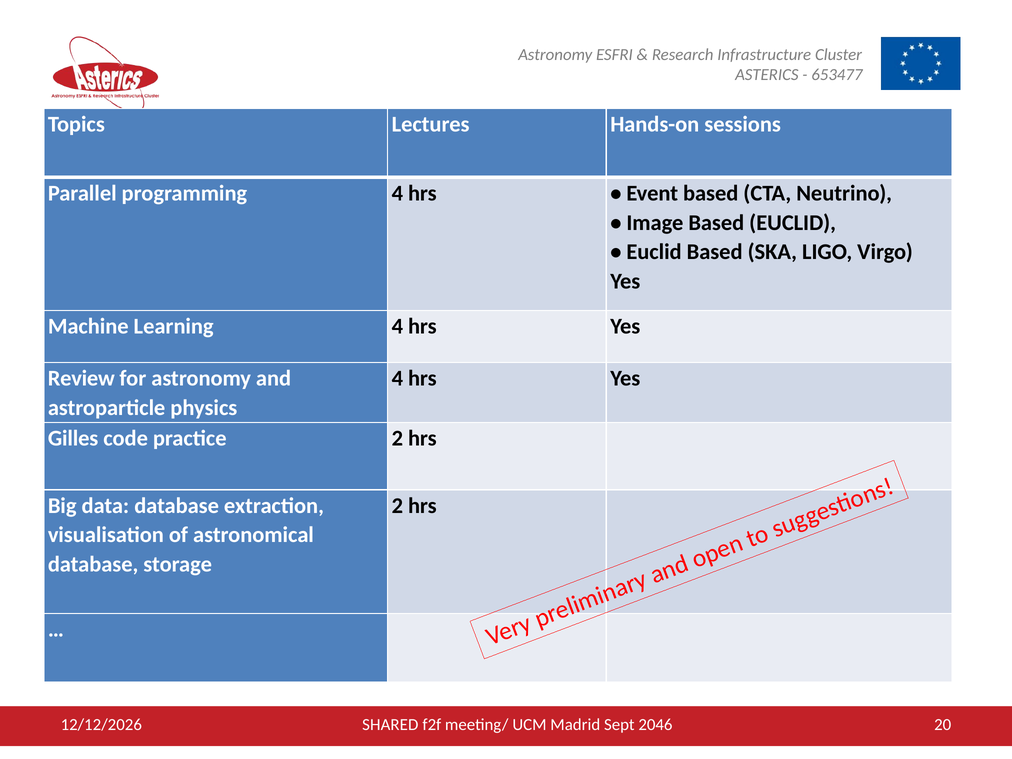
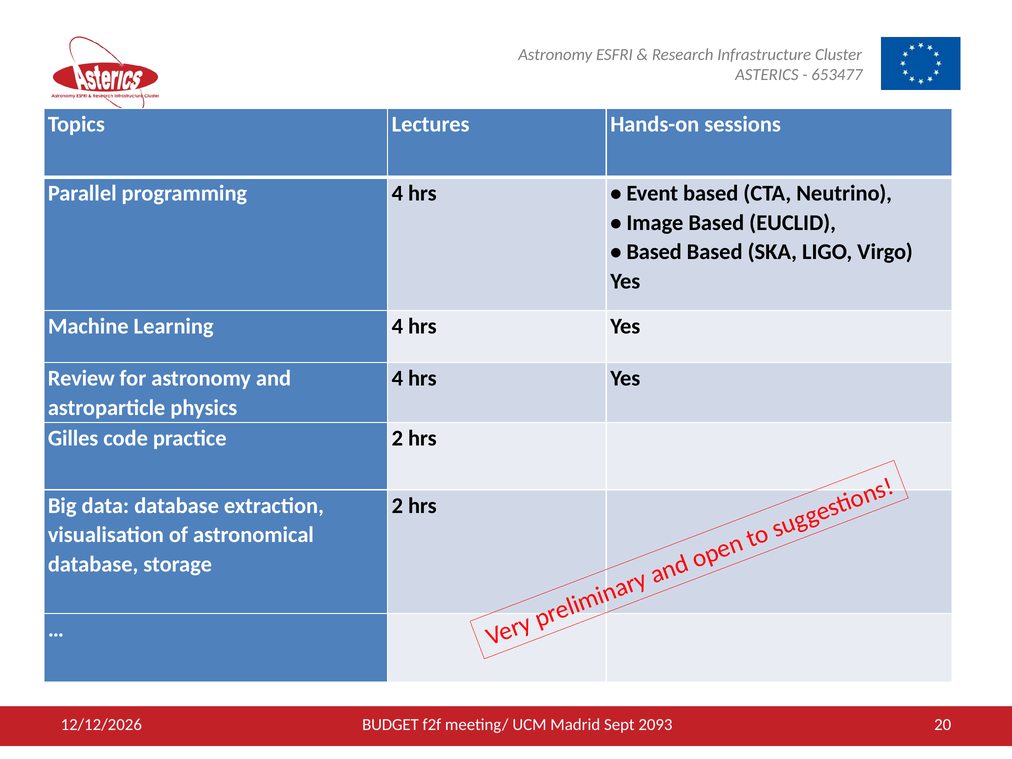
Euclid at (654, 252): Euclid -> Based
SHARED: SHARED -> BUDGET
2046: 2046 -> 2093
